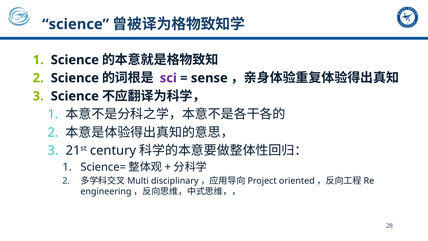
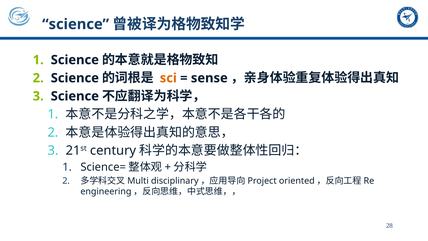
sci colour: purple -> orange
